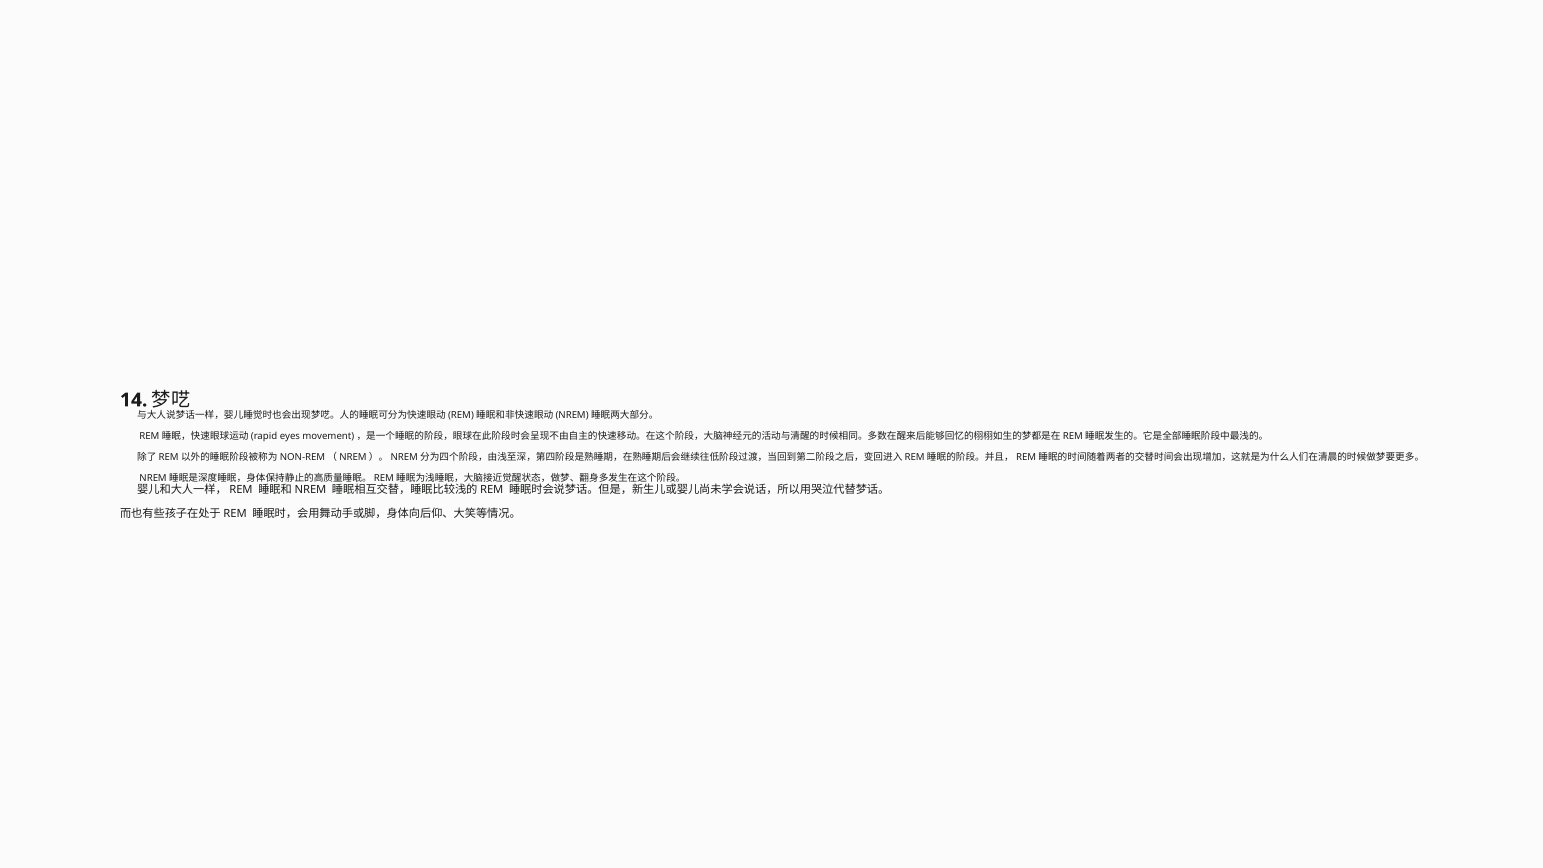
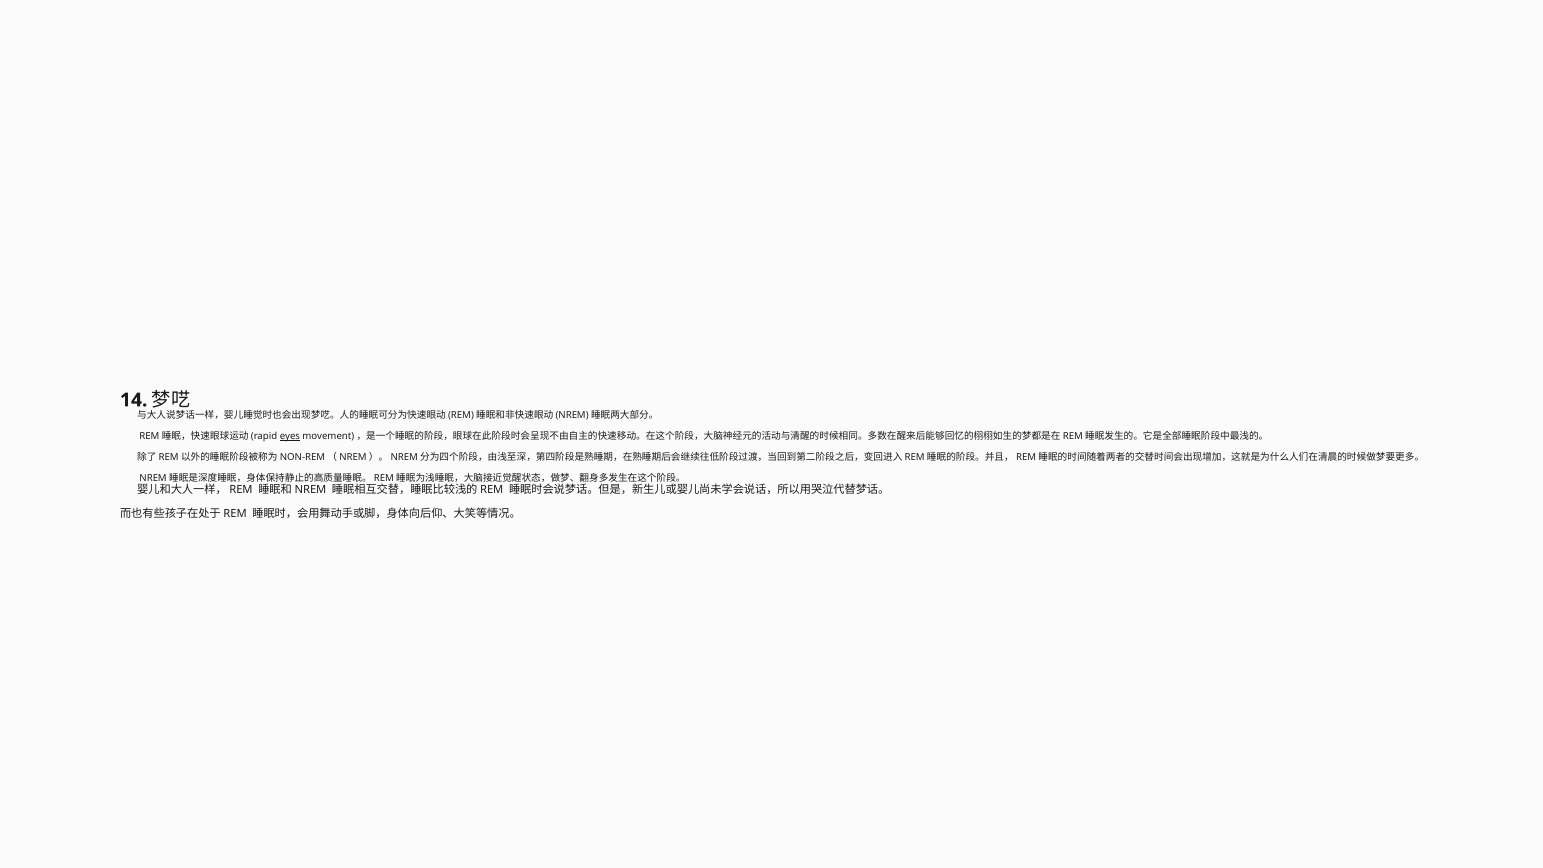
eyes underline: none -> present
